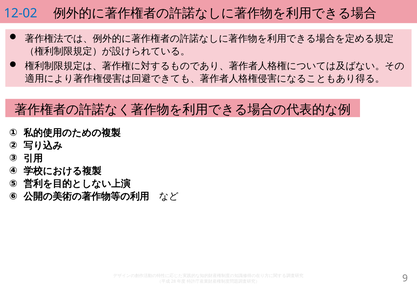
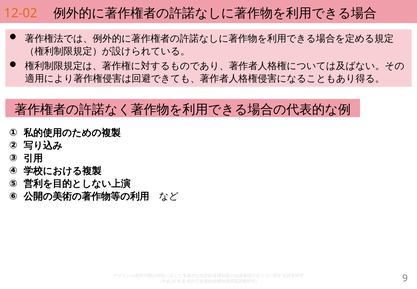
12-02 colour: blue -> orange
